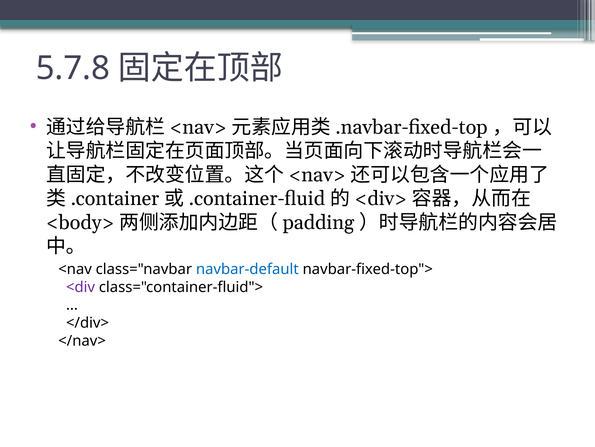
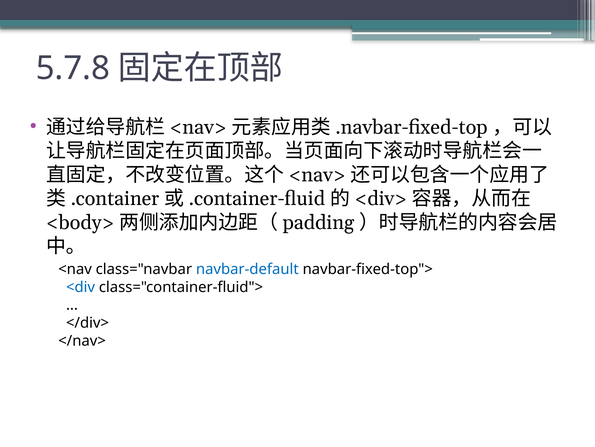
<div colour: purple -> blue
